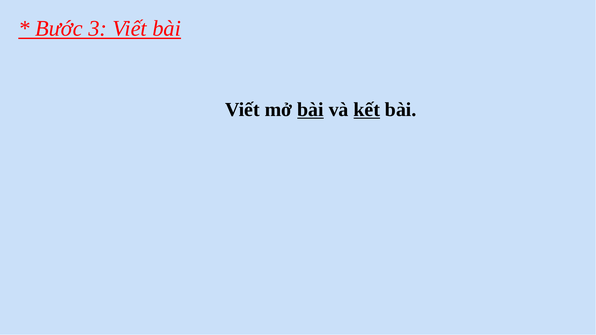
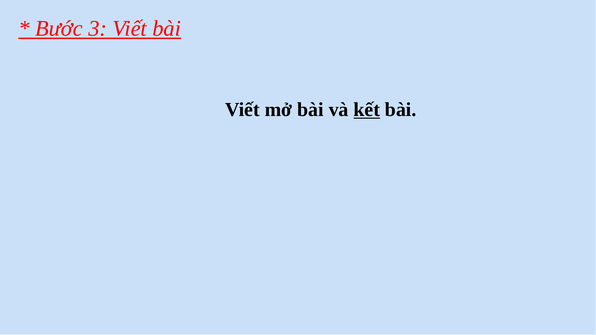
bài at (310, 110) underline: present -> none
